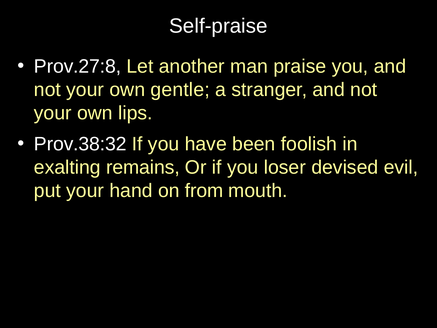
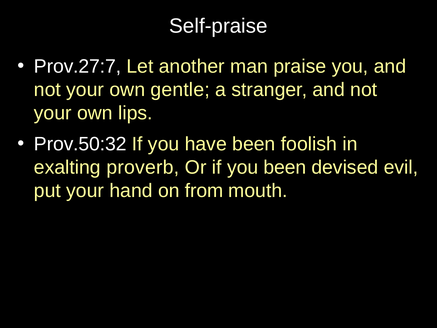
Prov.27:8: Prov.27:8 -> Prov.27:7
Prov.38:32: Prov.38:32 -> Prov.50:32
remains: remains -> proverb
you loser: loser -> been
